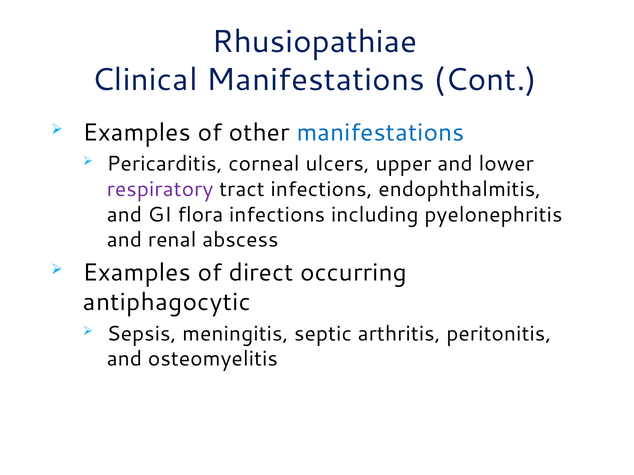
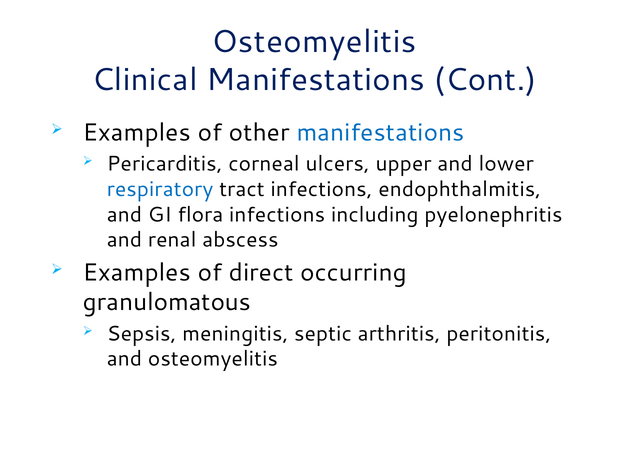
Rhusiopathiae at (314, 42): Rhusiopathiae -> Osteomyelitis
respiratory colour: purple -> blue
antiphagocytic: antiphagocytic -> granulomatous
